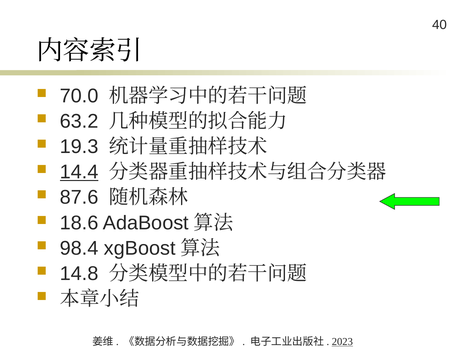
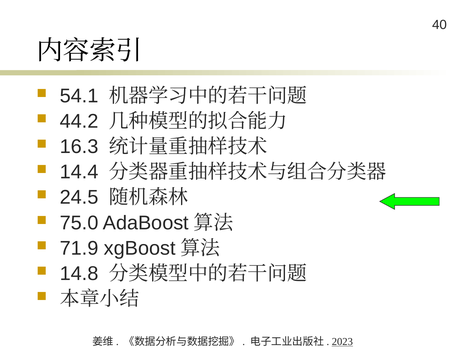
70.0: 70.0 -> 54.1
63.2: 63.2 -> 44.2
19.3: 19.3 -> 16.3
14.4 underline: present -> none
87.6: 87.6 -> 24.5
18.6: 18.6 -> 75.0
98.4: 98.4 -> 71.9
